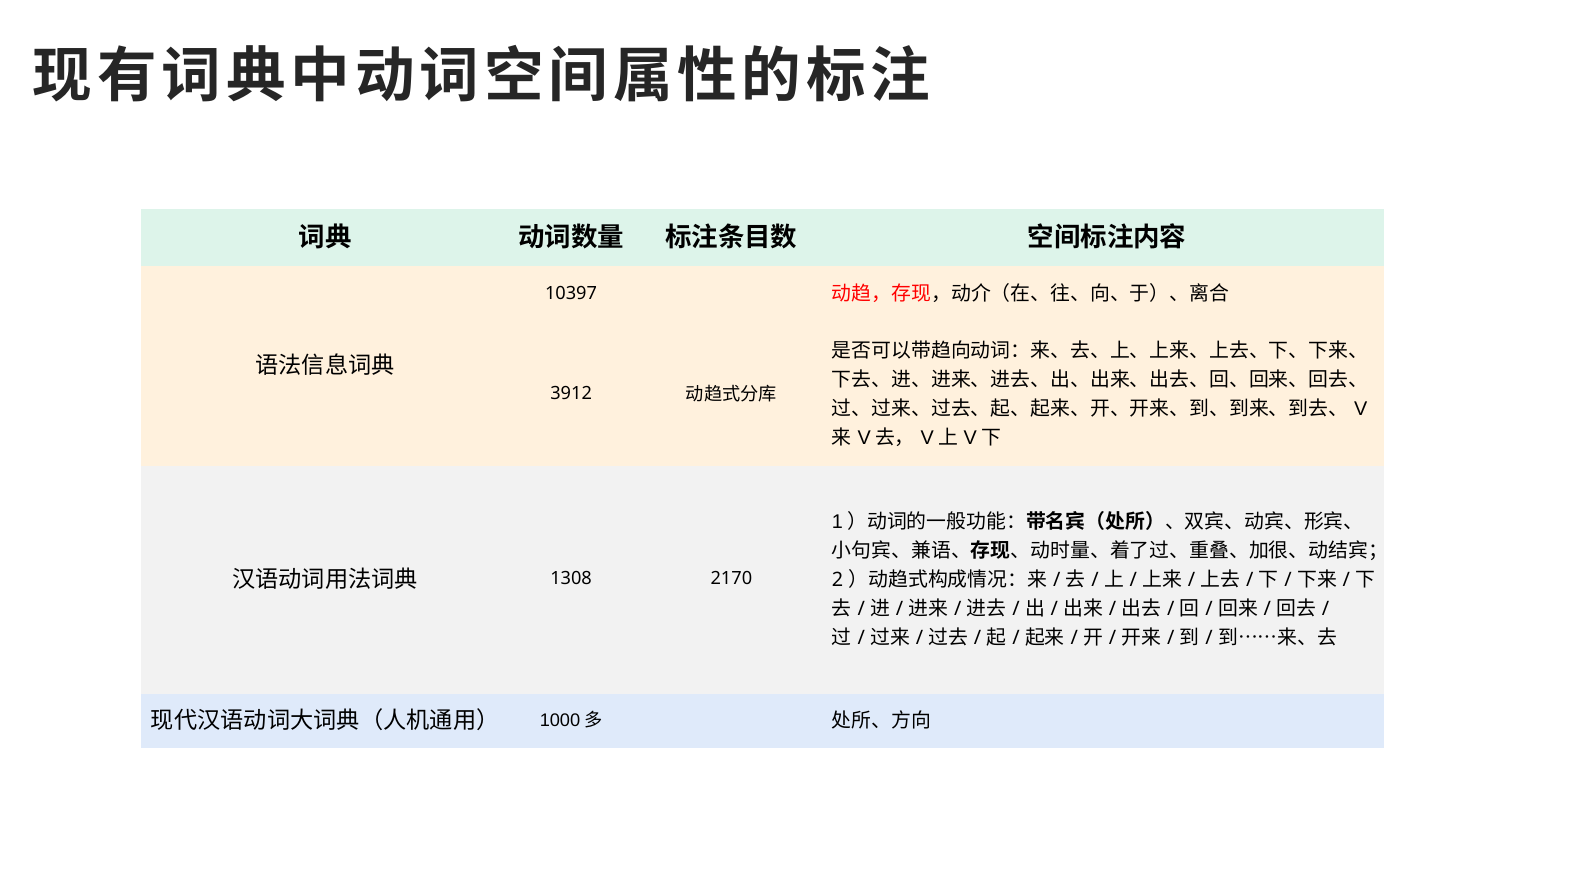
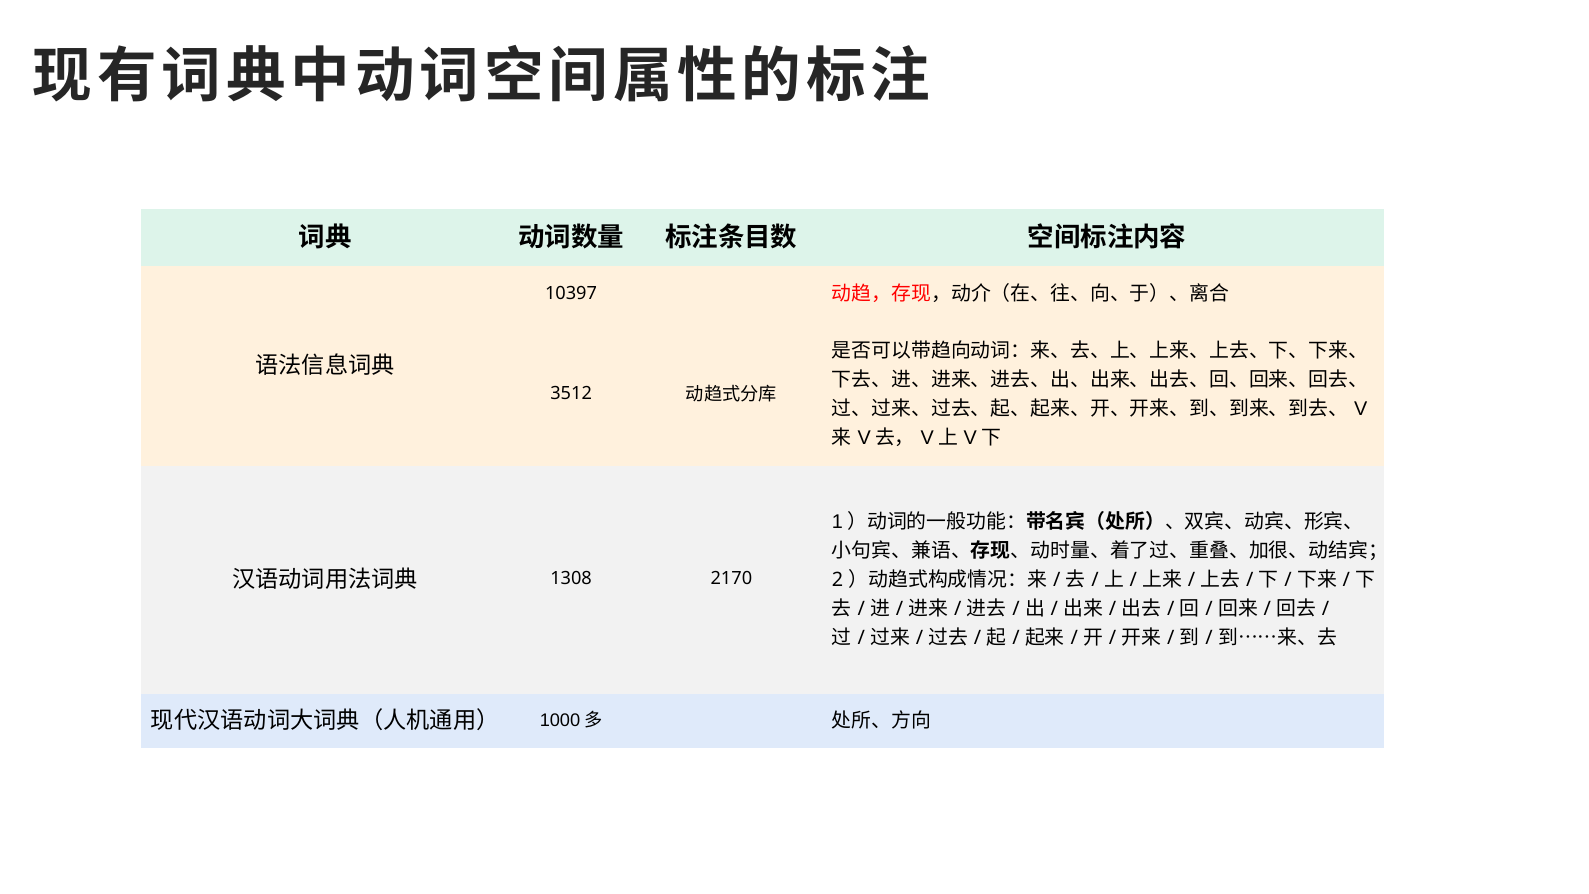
3912: 3912 -> 3512
